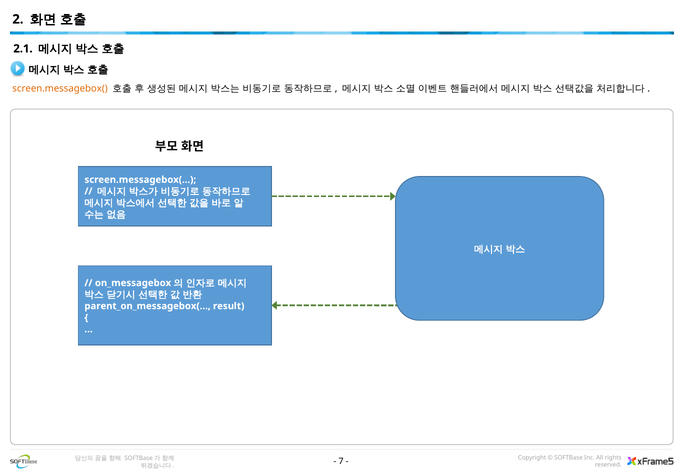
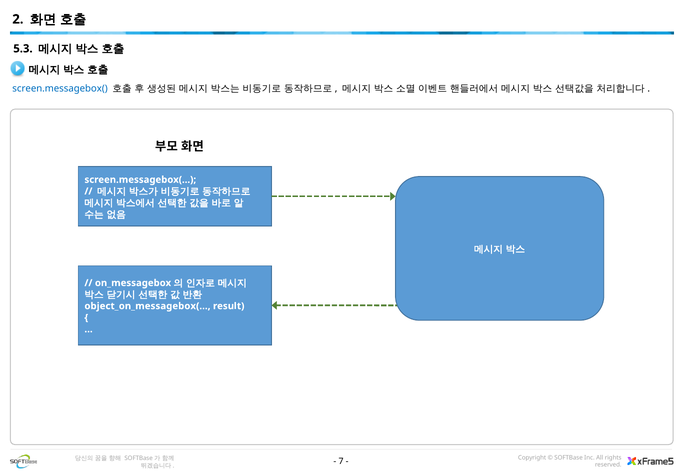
2.1: 2.1 -> 5.3
screen.messagebox( at (60, 89) colour: orange -> blue
parent_on_messagebox(…: parent_on_messagebox(… -> object_on_messagebox(…
